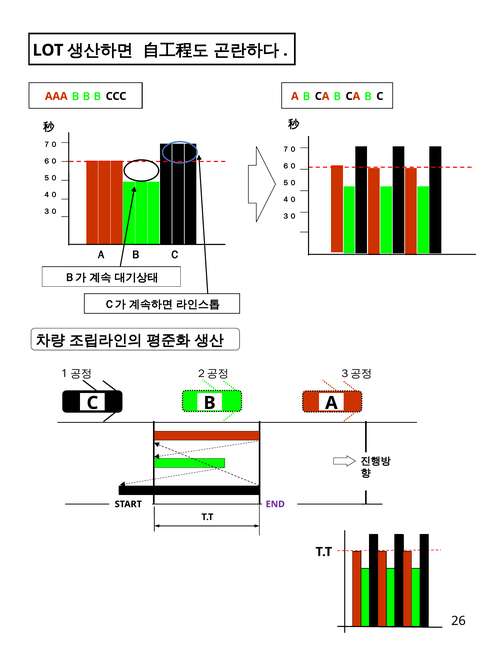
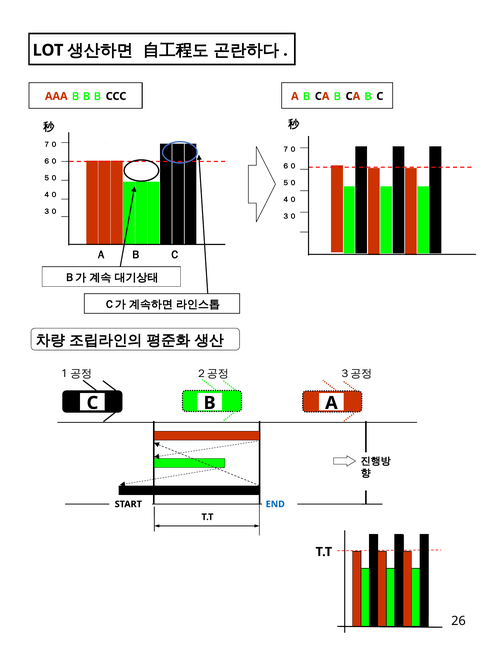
END colour: purple -> blue
